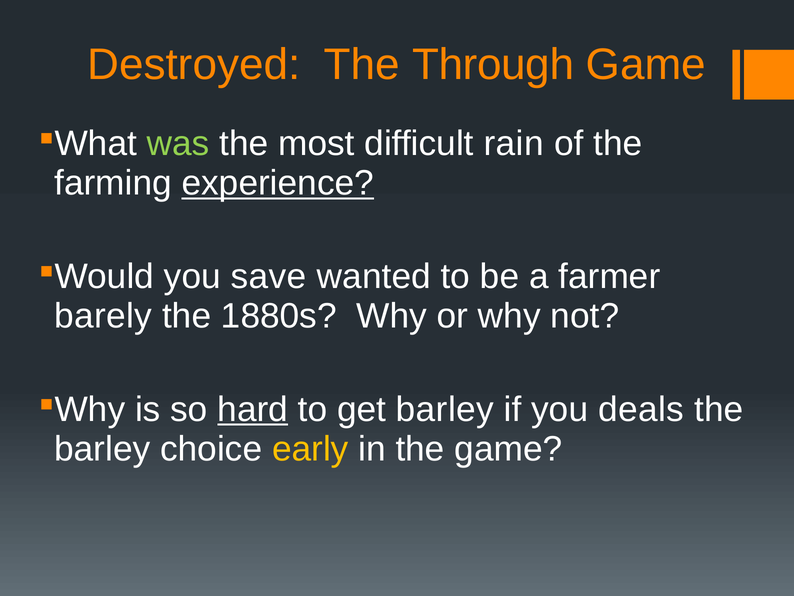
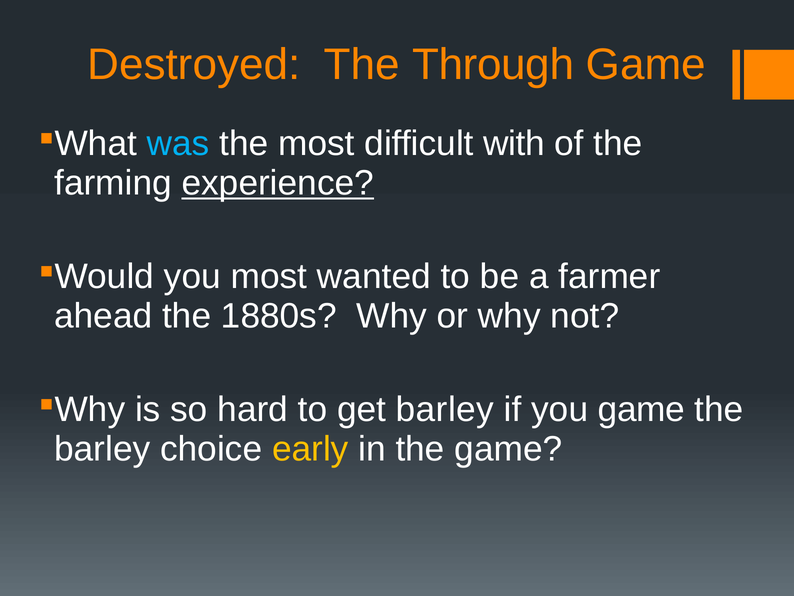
was colour: light green -> light blue
rain: rain -> with
you save: save -> most
barely: barely -> ahead
hard underline: present -> none
you deals: deals -> game
